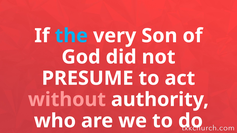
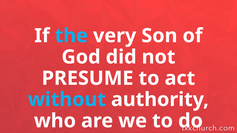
without colour: pink -> light blue
